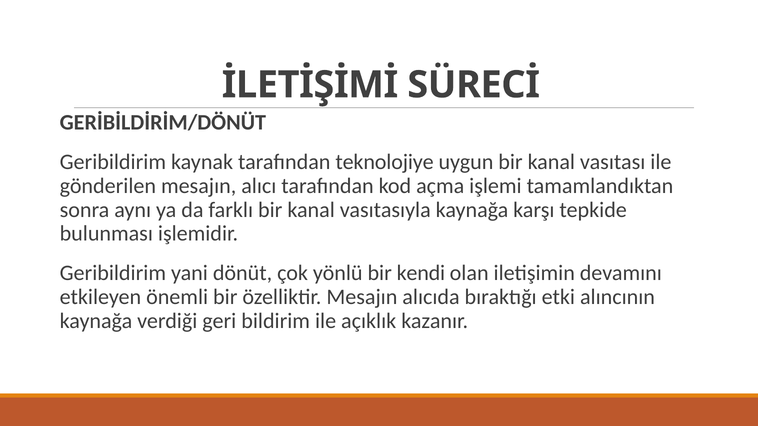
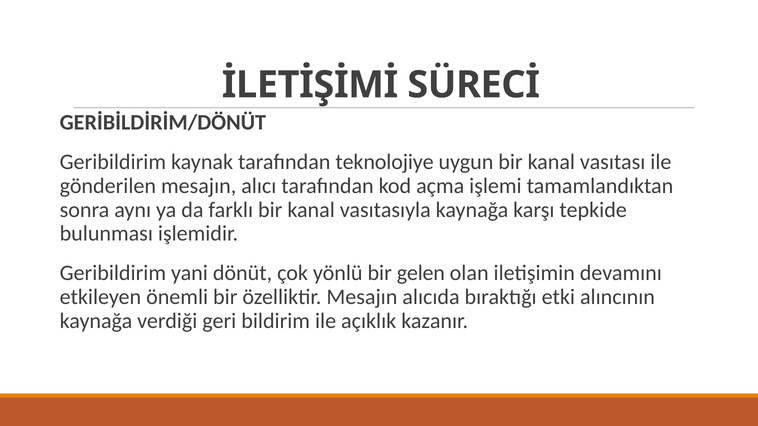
kendi: kendi -> gelen
